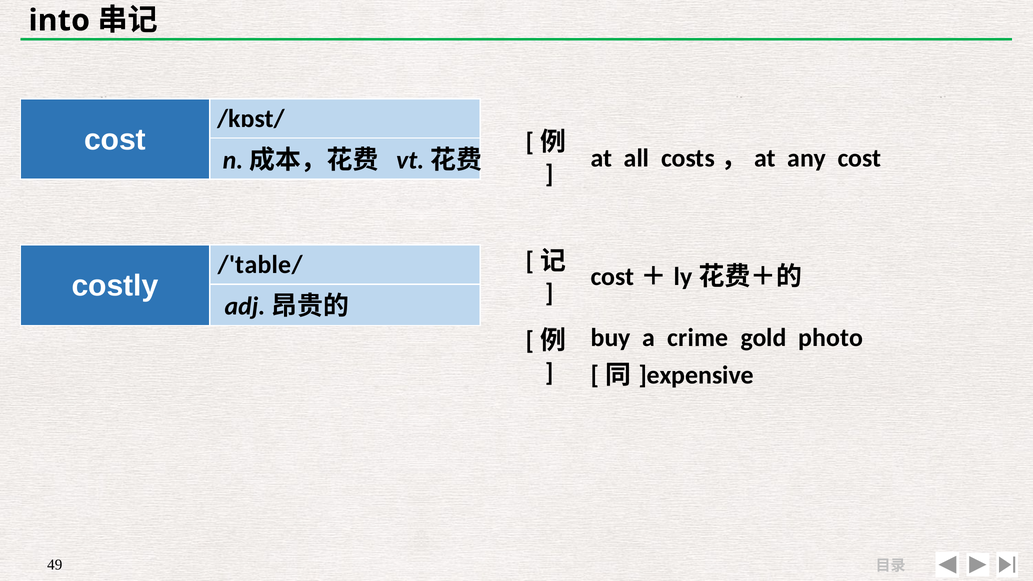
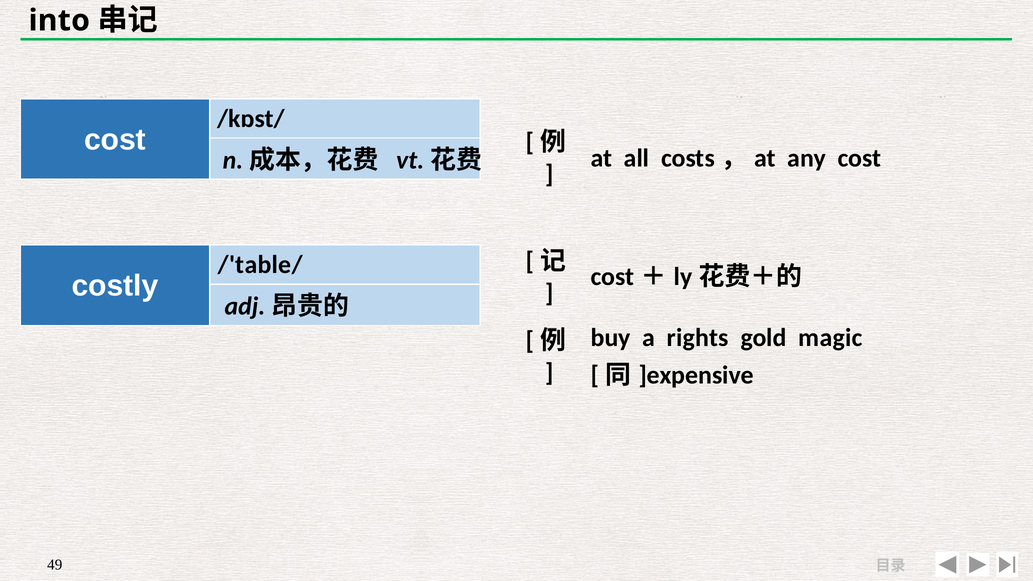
crime: crime -> rights
photo: photo -> magic
